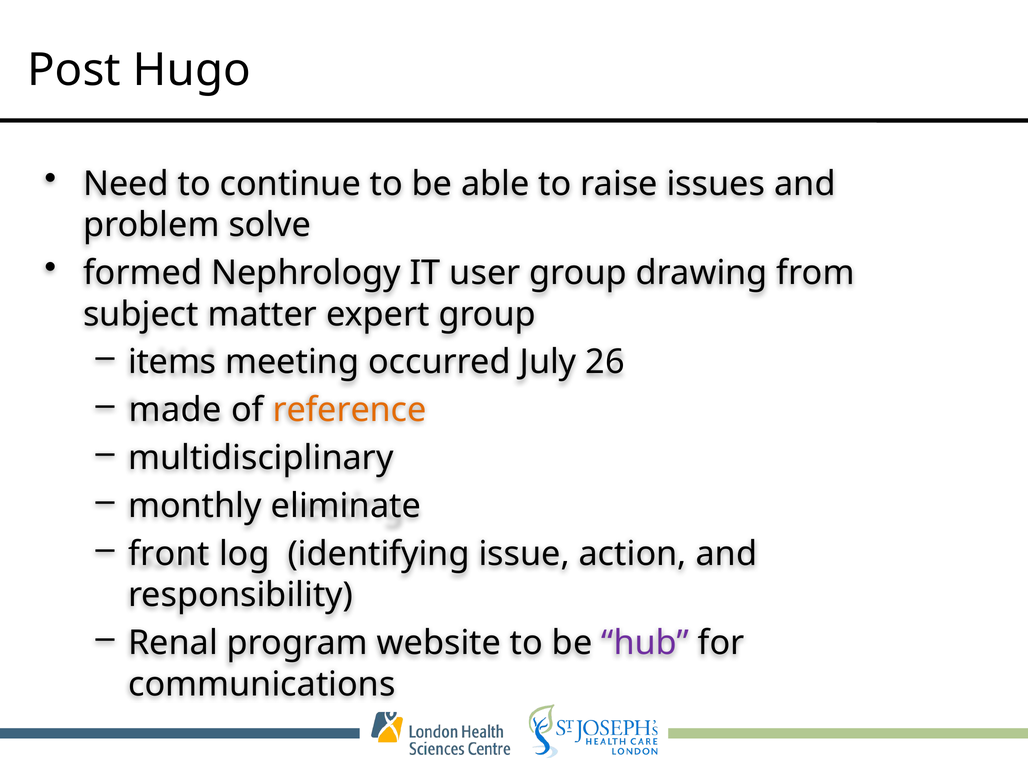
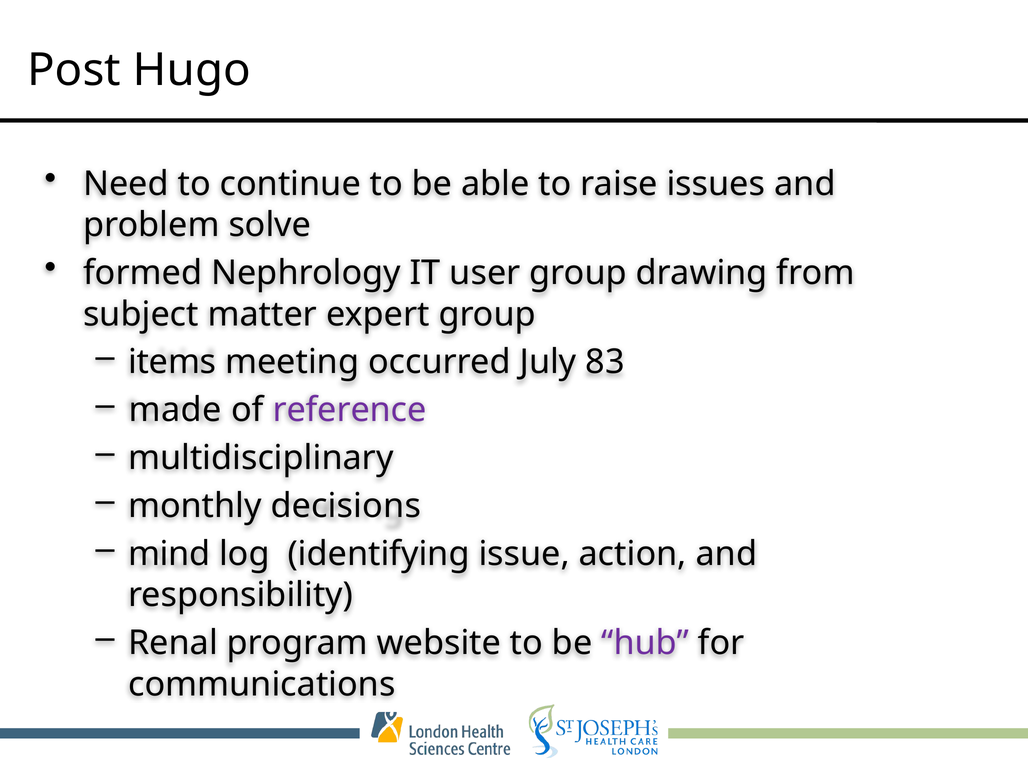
26: 26 -> 83
reference colour: orange -> purple
eliminate: eliminate -> decisions
front: front -> mind
